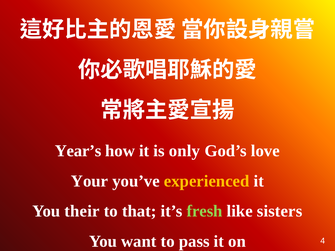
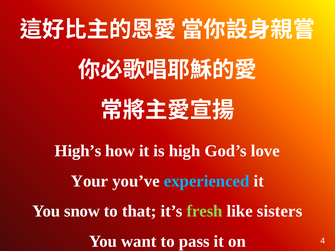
Year’s: Year’s -> High’s
only: only -> high
experienced colour: yellow -> light blue
their: their -> snow
